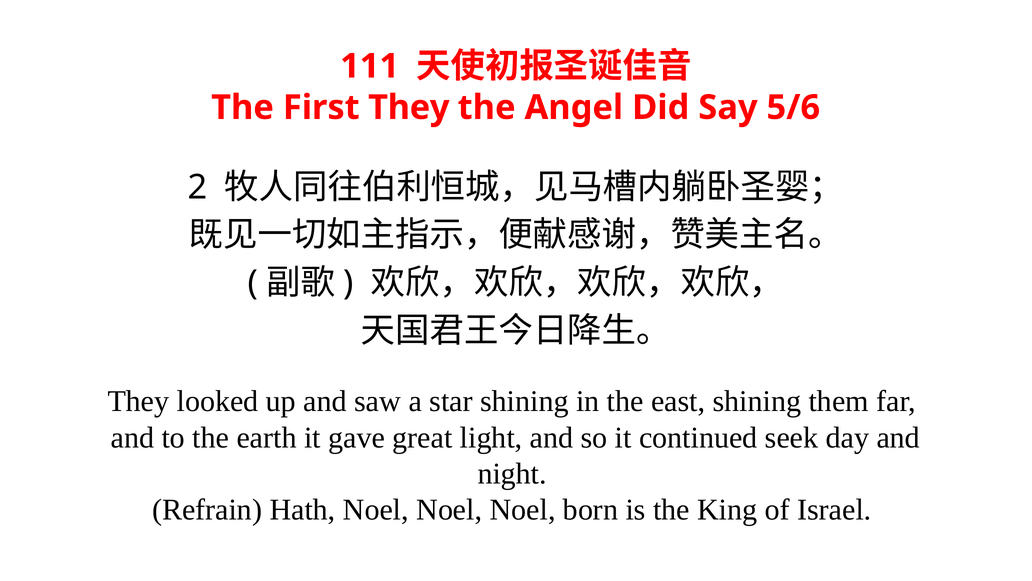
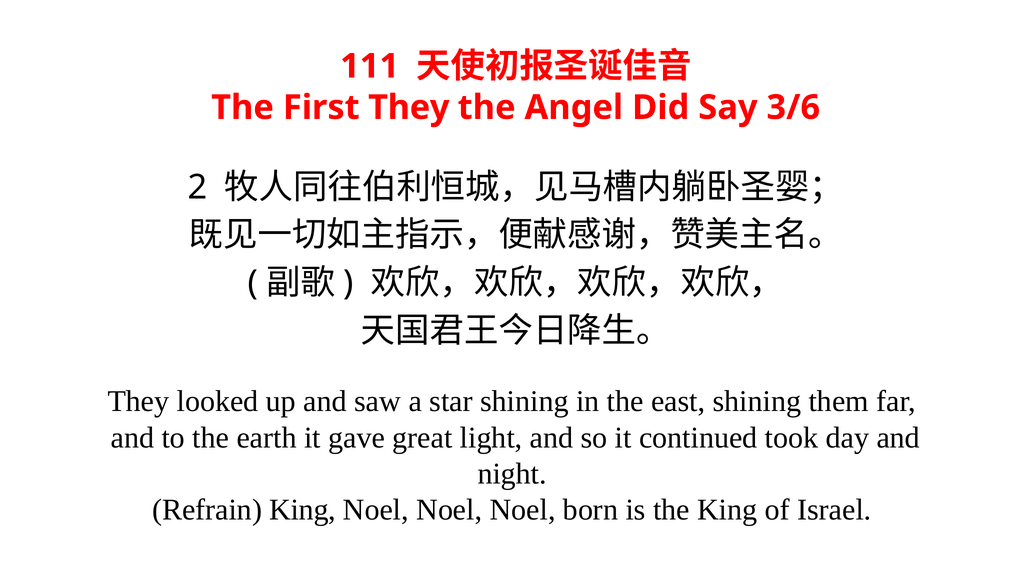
5/6: 5/6 -> 3/6
seek: seek -> took
Refrain Hath: Hath -> King
